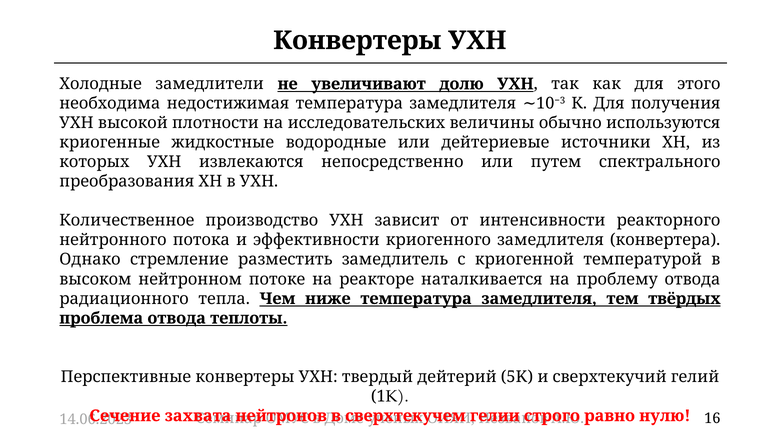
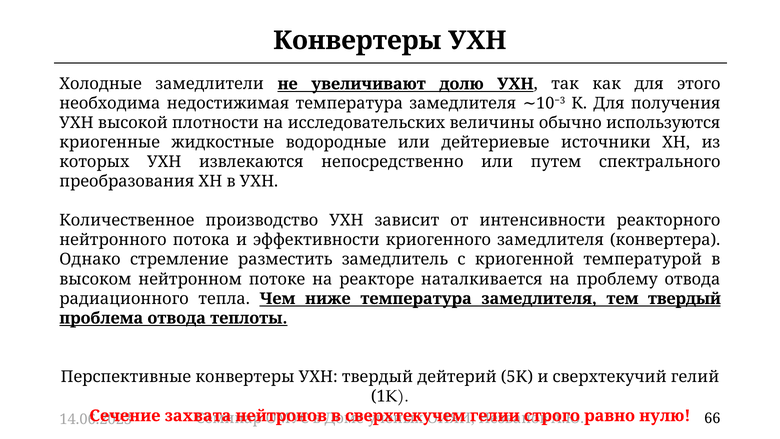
тем твёрдых: твёрдых -> твердый
16: 16 -> 66
